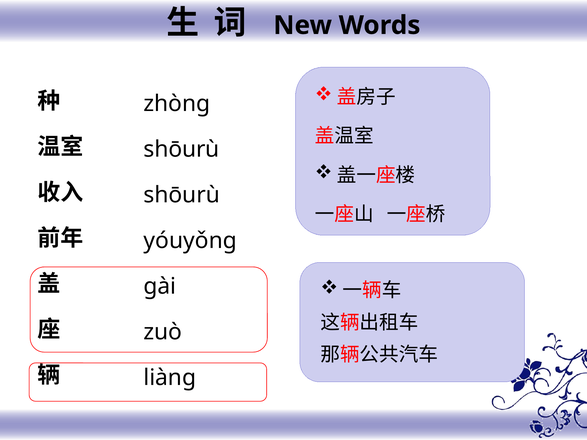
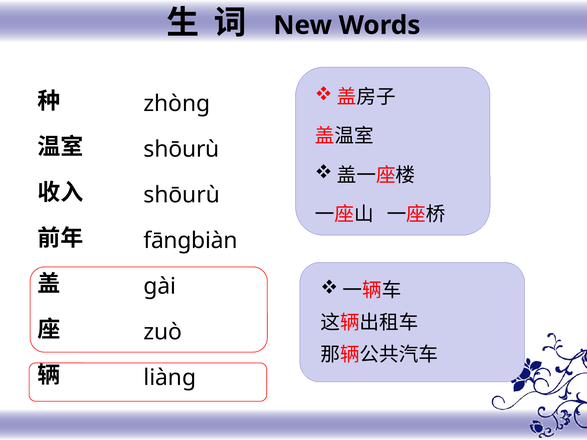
yóuyǒnɡ: yóuyǒnɡ -> fānɡbiàn
